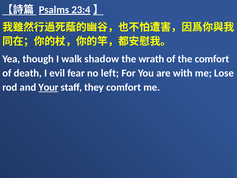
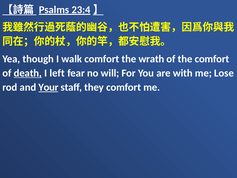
walk shadow: shadow -> comfort
death underline: none -> present
evil: evil -> left
left: left -> will
